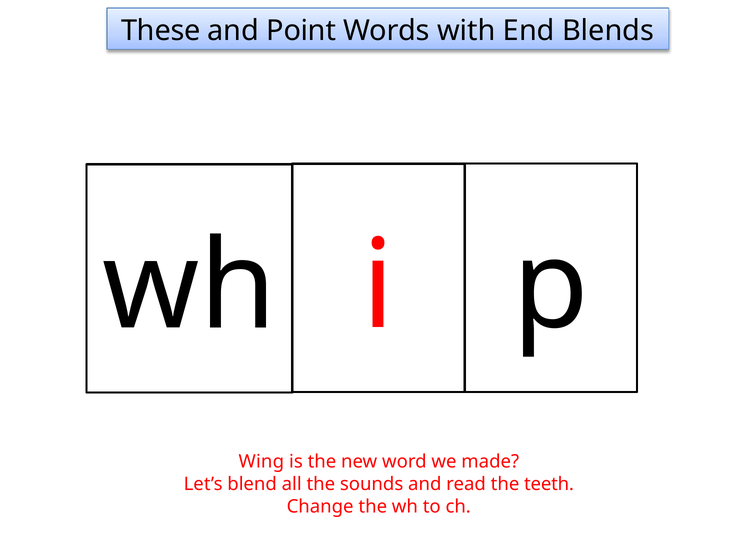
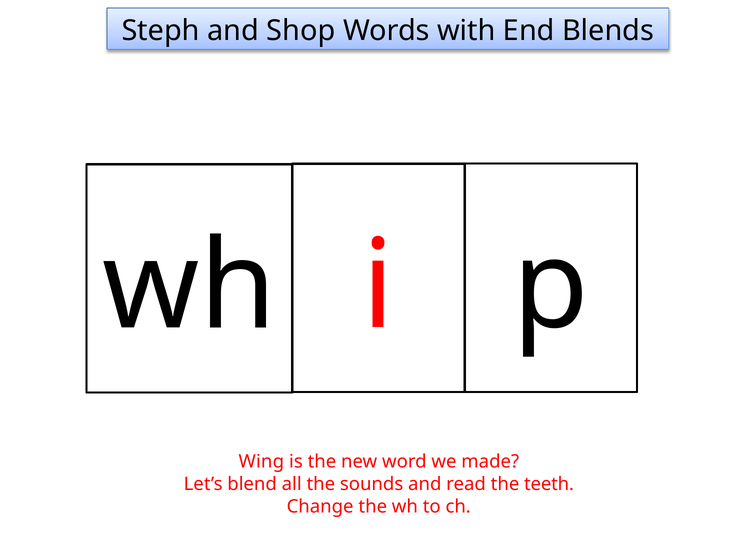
These: These -> Steph
Point: Point -> Shop
